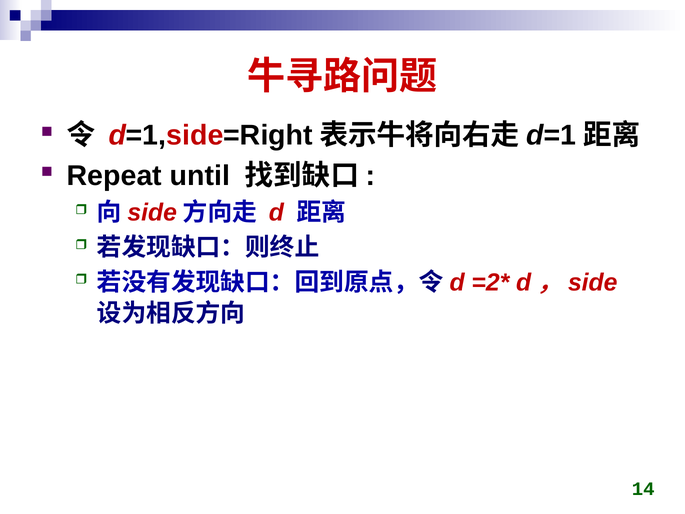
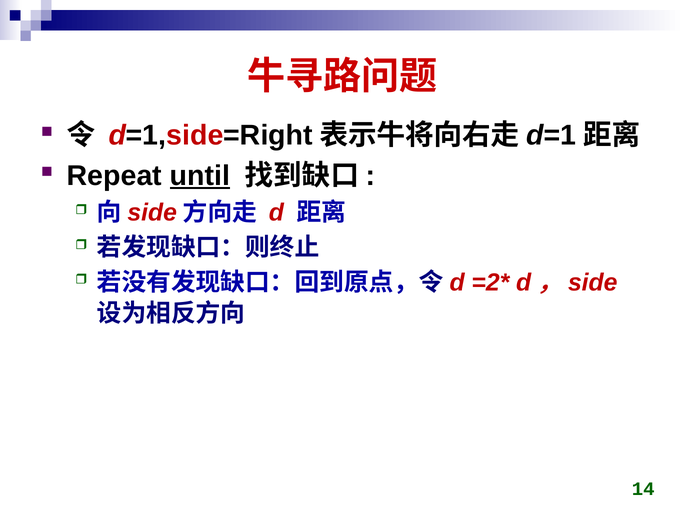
until underline: none -> present
